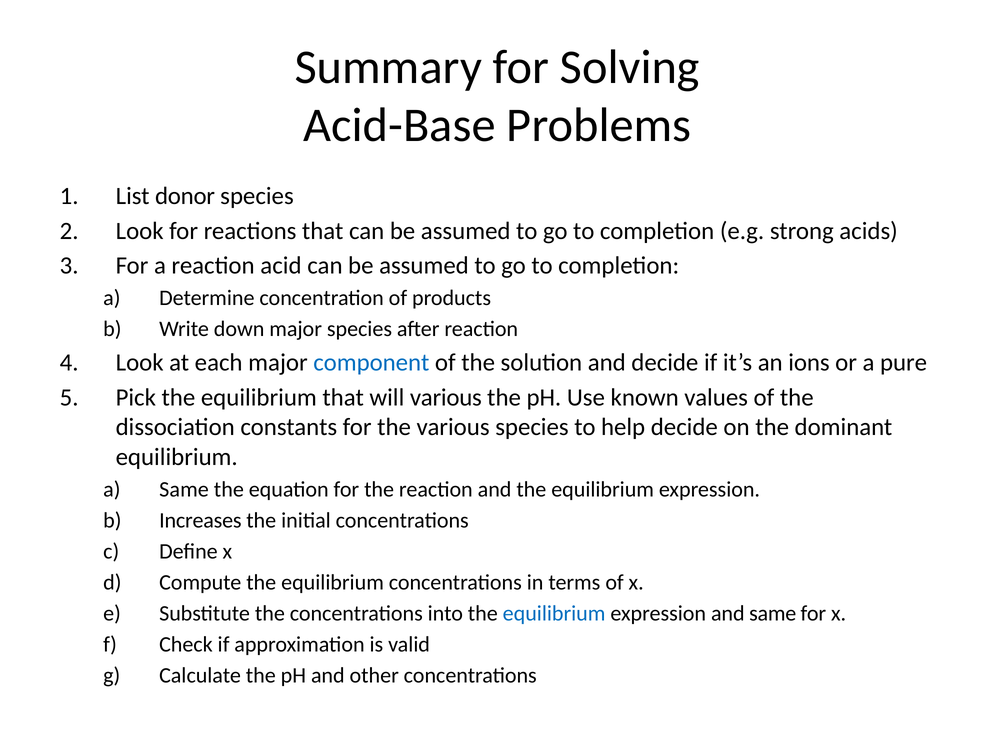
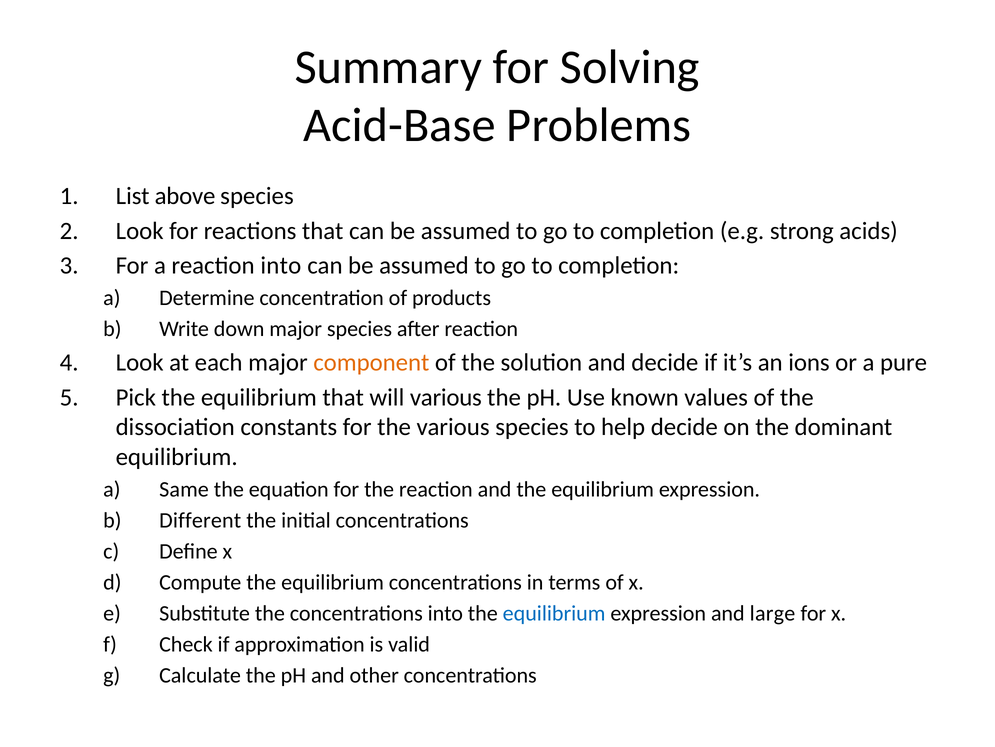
donor: donor -> above
reaction acid: acid -> into
component colour: blue -> orange
Increases: Increases -> Different
and same: same -> large
